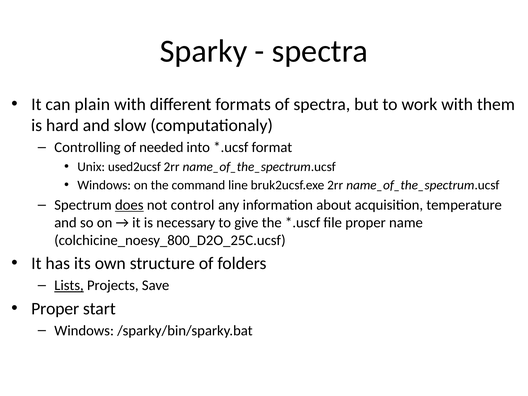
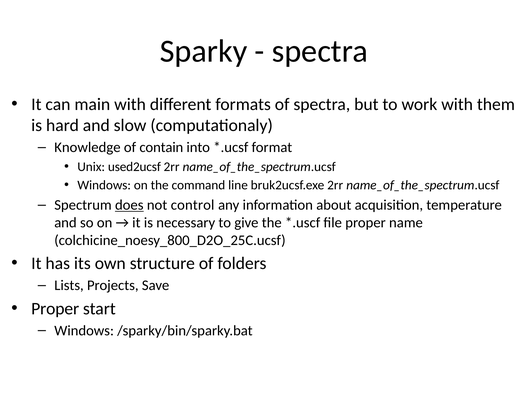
plain: plain -> main
Controlling: Controlling -> Knowledge
needed: needed -> contain
Lists underline: present -> none
